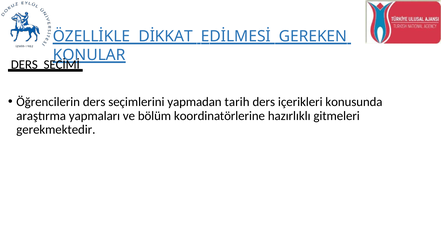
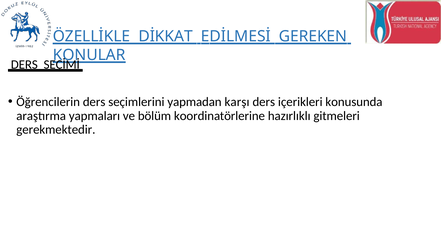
tarih: tarih -> karşı
